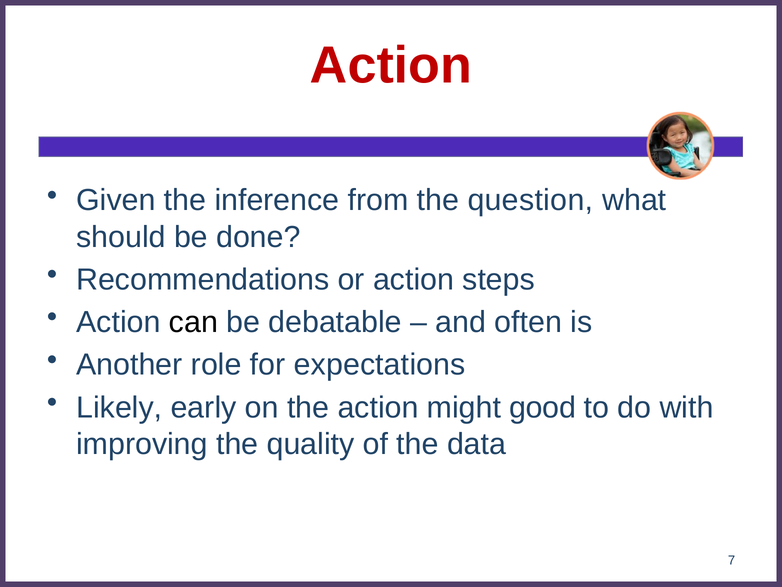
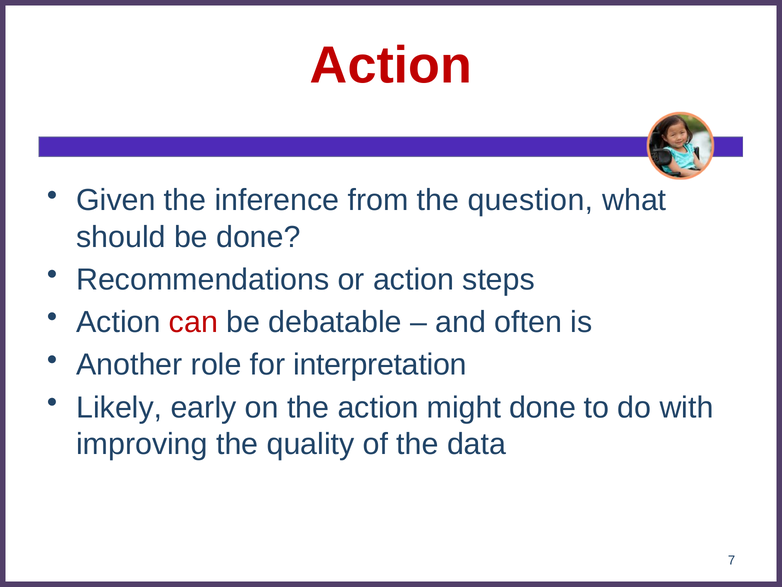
can colour: black -> red
expectations: expectations -> interpretation
might good: good -> done
